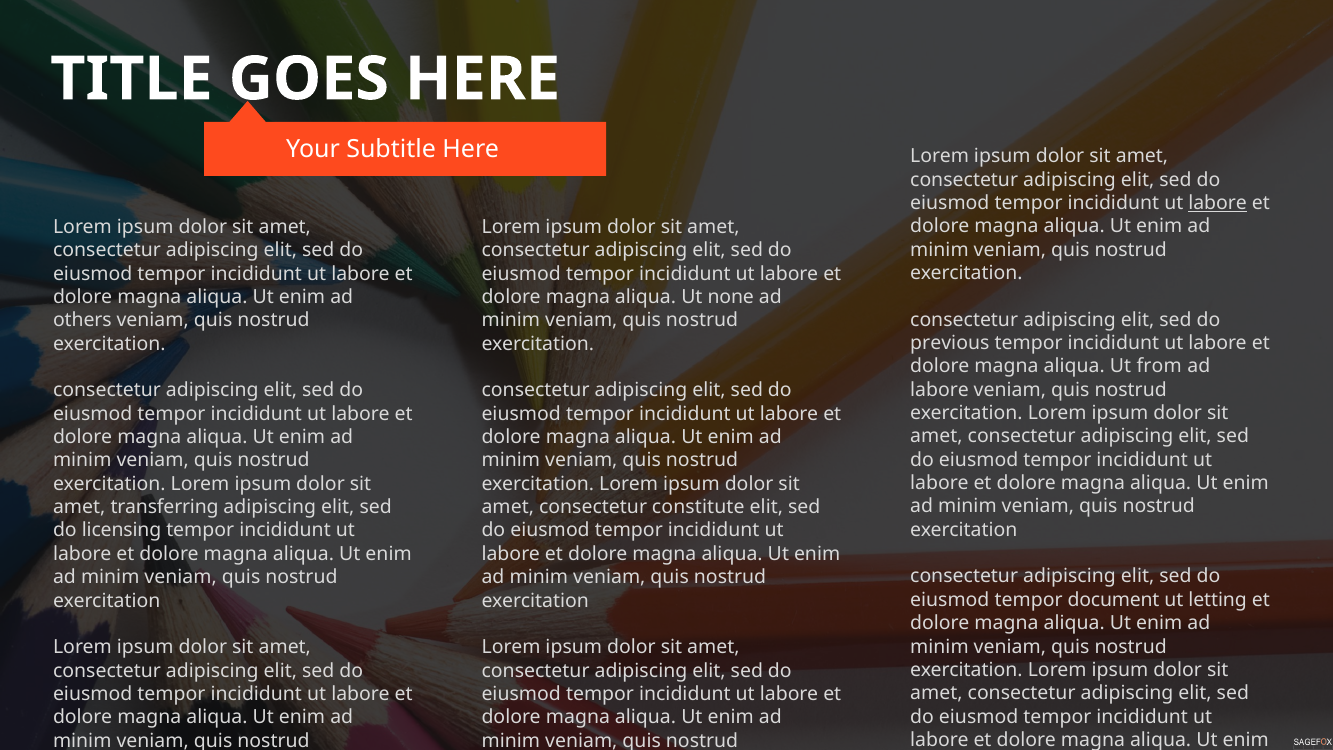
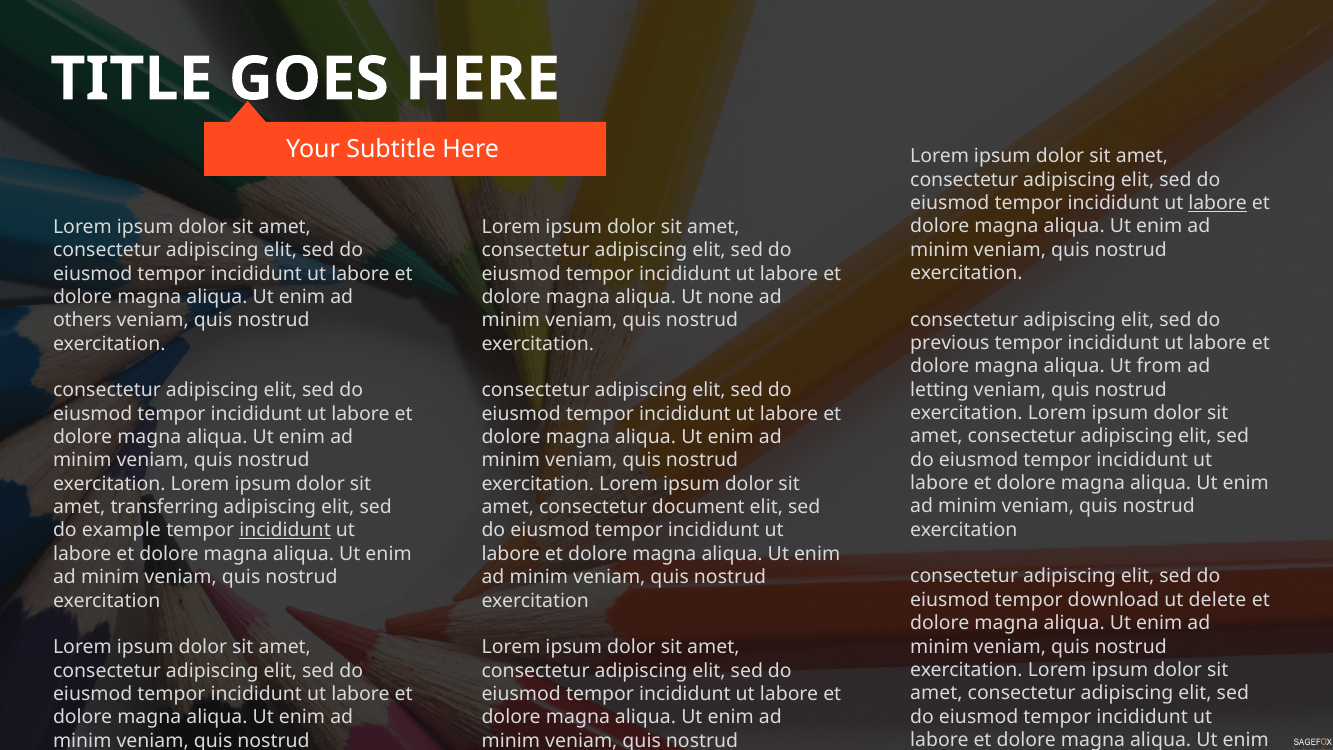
labore at (939, 390): labore -> letting
constitute: constitute -> document
licensing: licensing -> example
incididunt at (285, 530) underline: none -> present
document: document -> download
letting: letting -> delete
